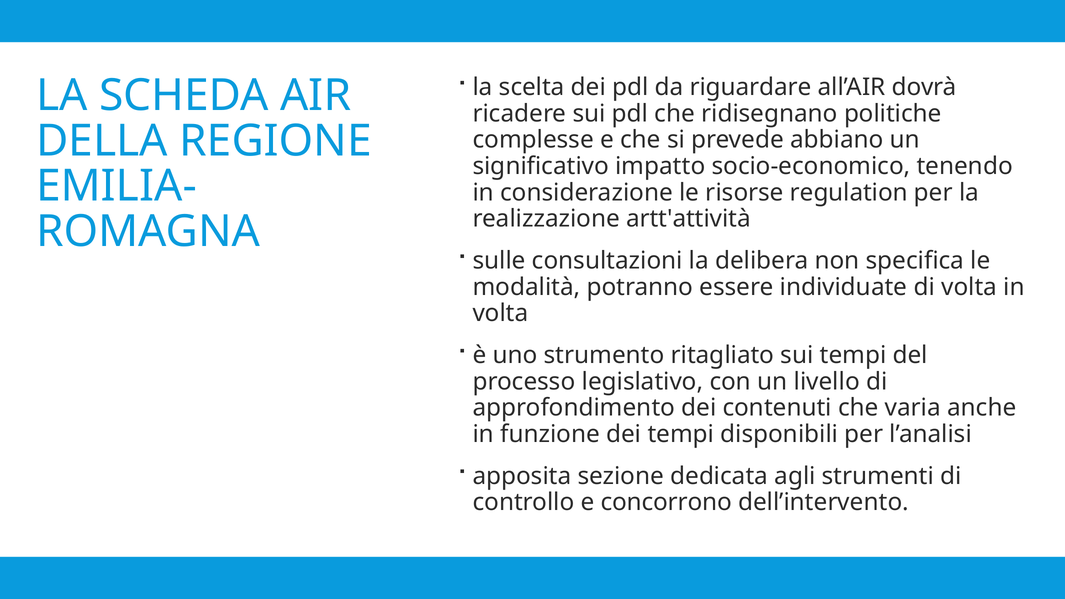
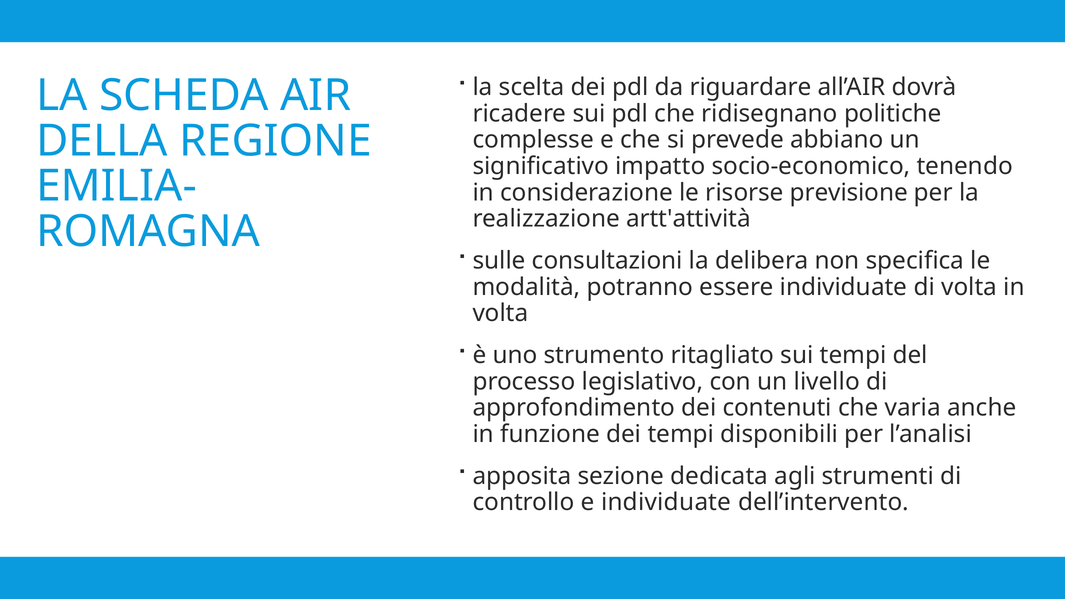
regulation: regulation -> previsione
e concorrono: concorrono -> individuate
